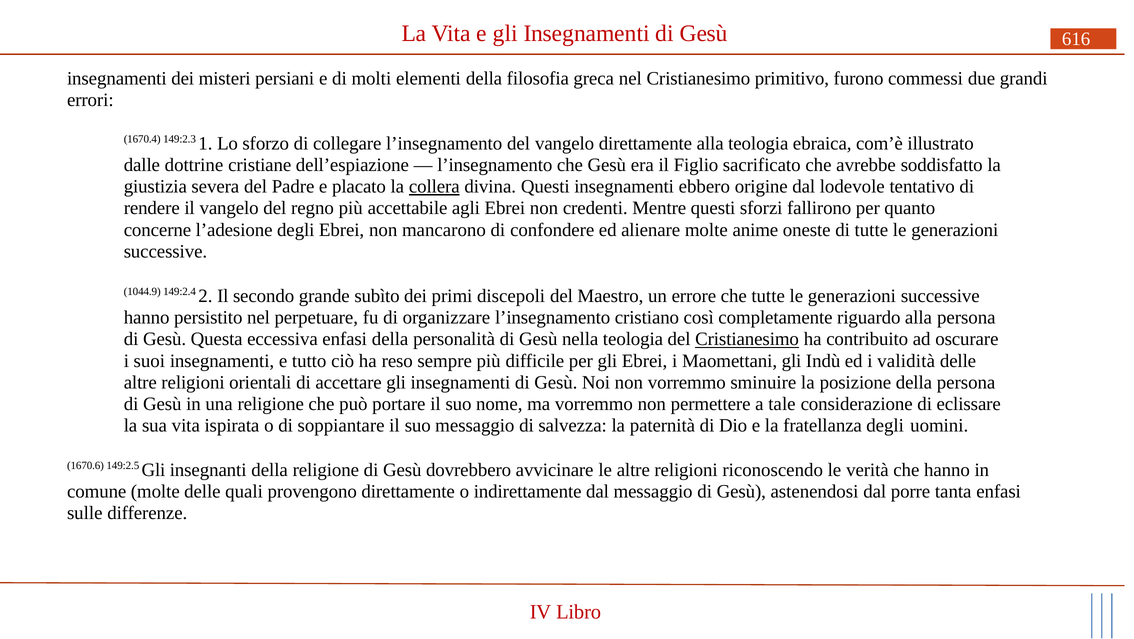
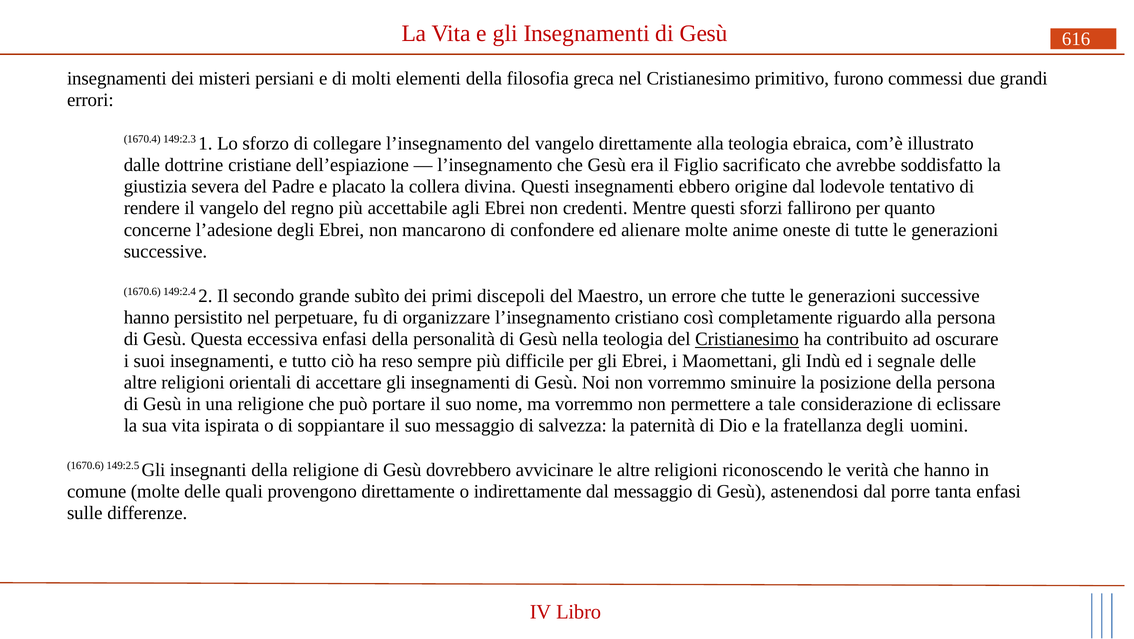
collera underline: present -> none
1044.9 at (142, 291): 1044.9 -> 1670.6
validità: validità -> segnale
